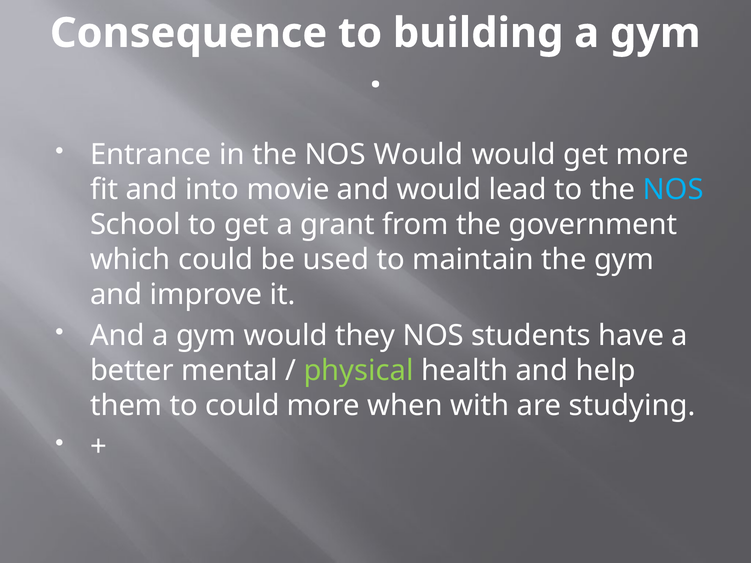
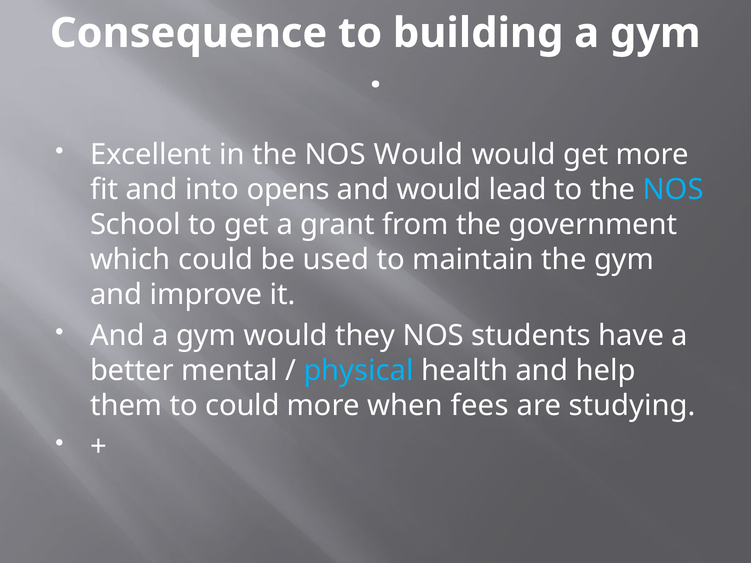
Entrance: Entrance -> Excellent
movie: movie -> opens
physical colour: light green -> light blue
with: with -> fees
